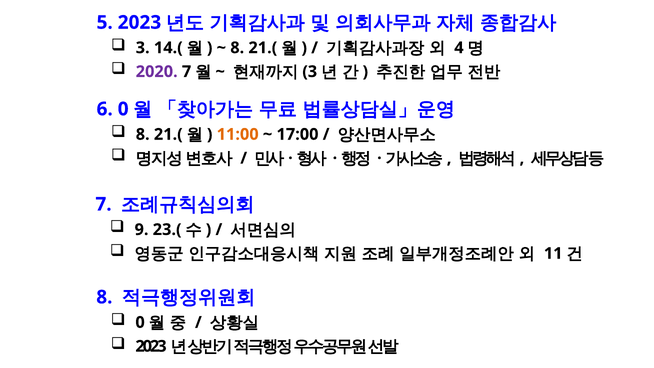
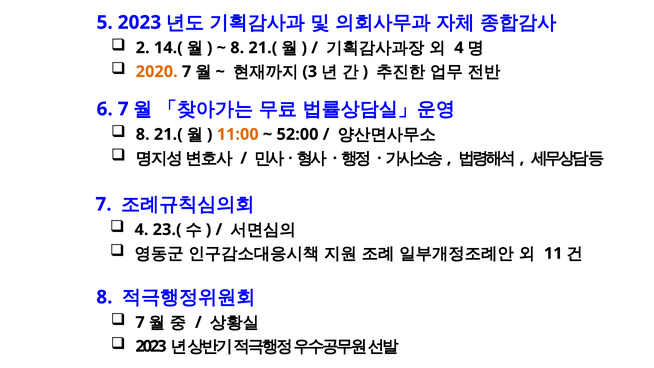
3 at (143, 48): 3 -> 2
2020 colour: purple -> orange
6 0: 0 -> 7
17:00: 17:00 -> 52:00
9 at (142, 230): 9 -> 4
0 at (140, 322): 0 -> 7
